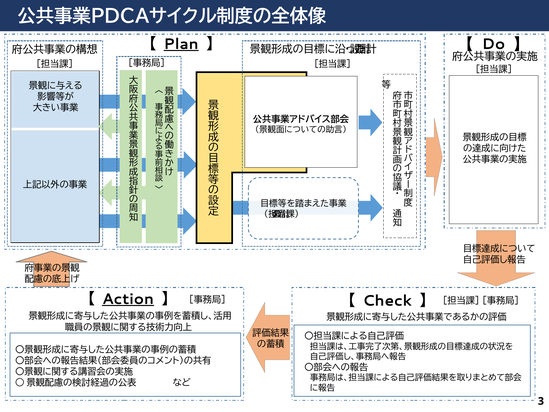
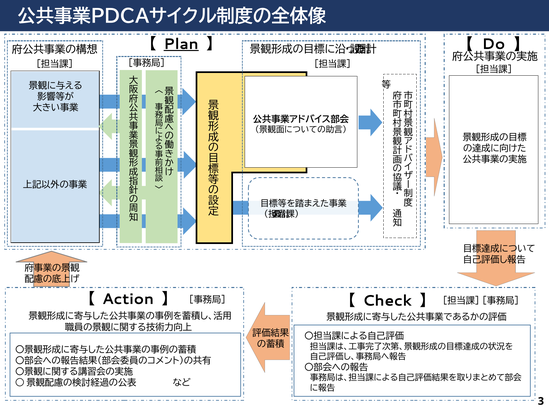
Action underline: present -> none
